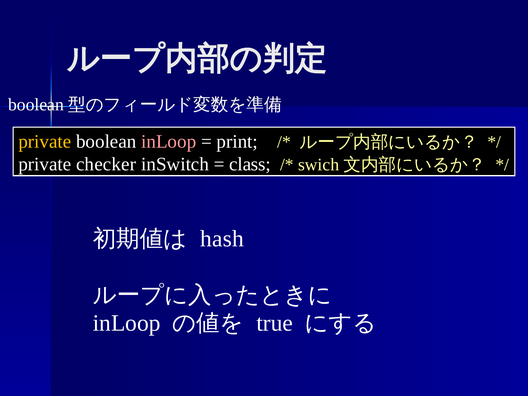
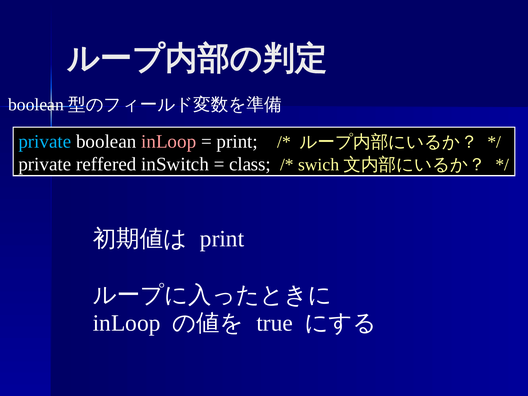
private at (45, 141) colour: yellow -> light blue
checker: checker -> reffered
hash at (222, 239): hash -> print
